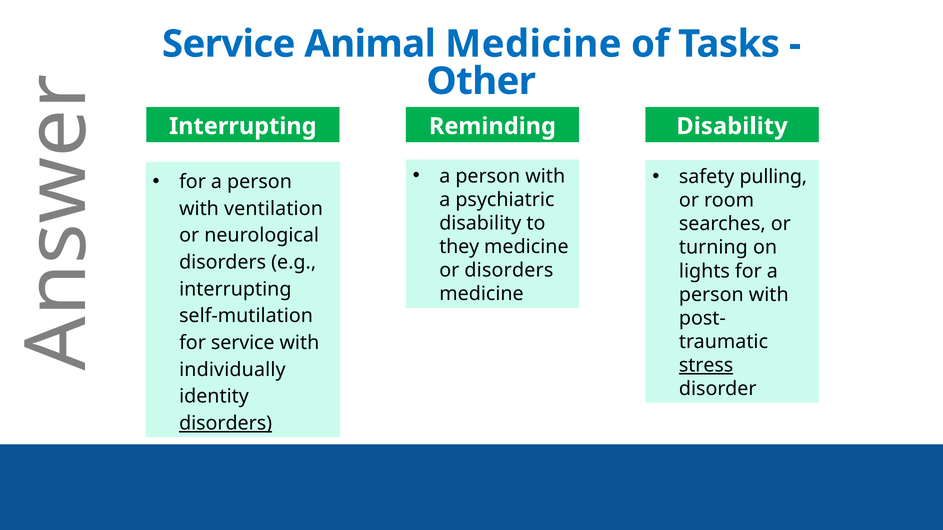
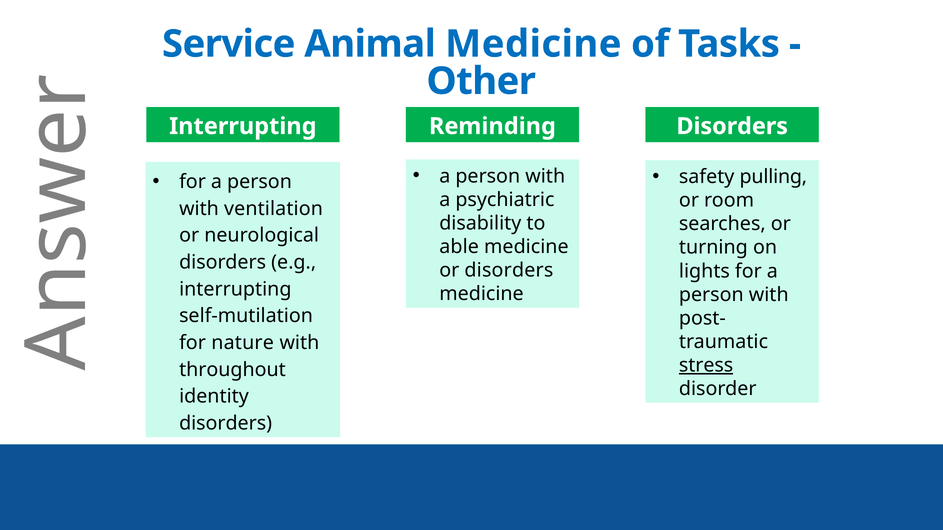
Disability at (732, 126): Disability -> Disorders
they: they -> able
for service: service -> nature
individually: individually -> throughout
disorders at (226, 424) underline: present -> none
